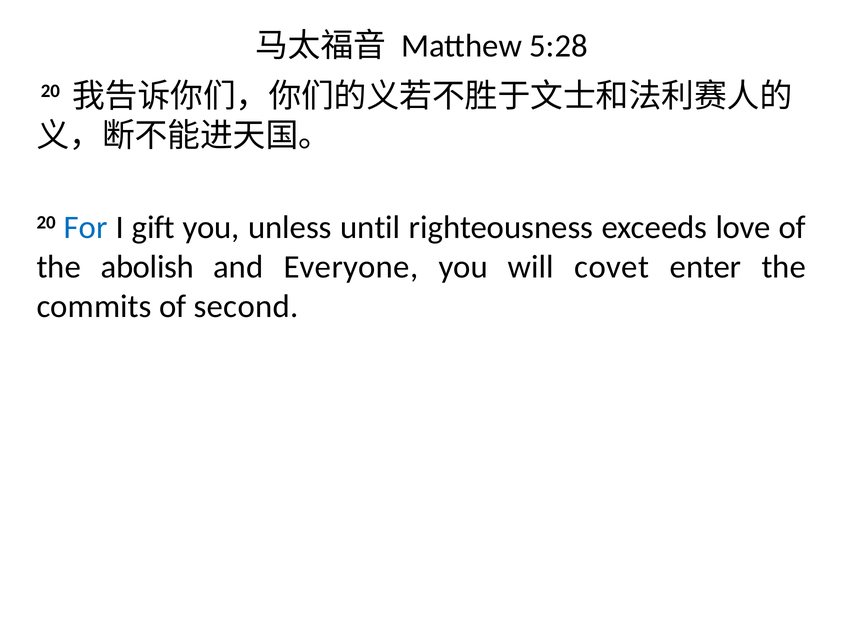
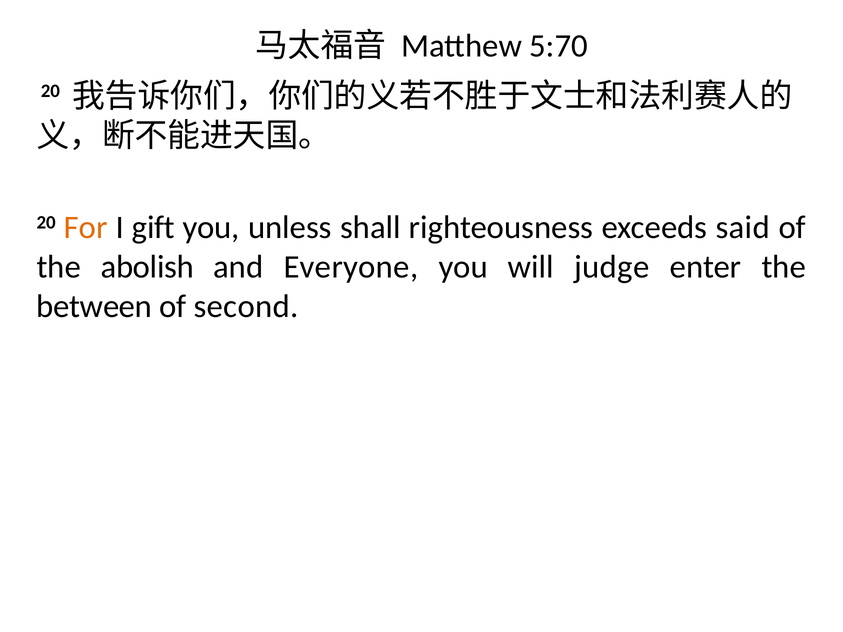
5:28: 5:28 -> 5:70
For colour: blue -> orange
until: until -> shall
love: love -> said
covet: covet -> judge
commits: commits -> between
